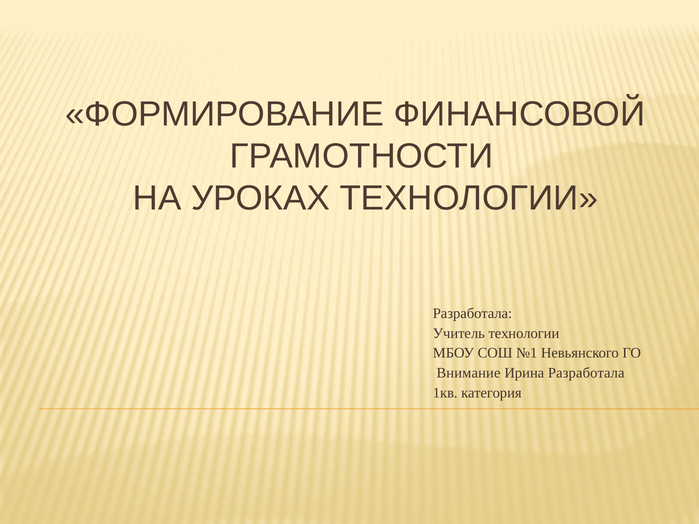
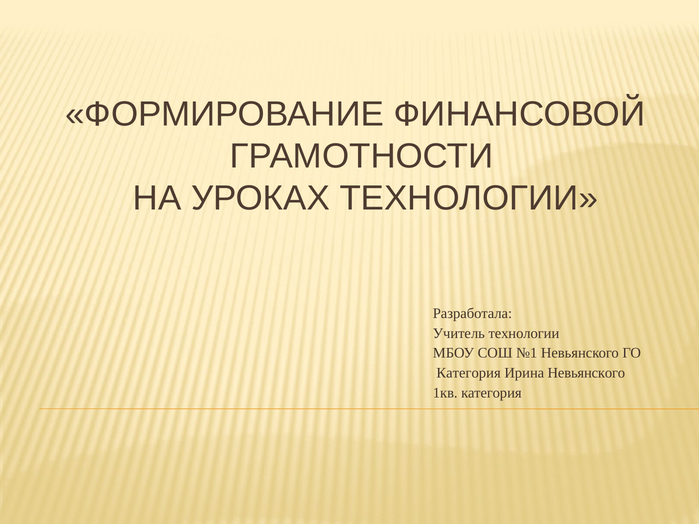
Внимание at (469, 373): Внимание -> Категория
Ирина Разработала: Разработала -> Невьянского
